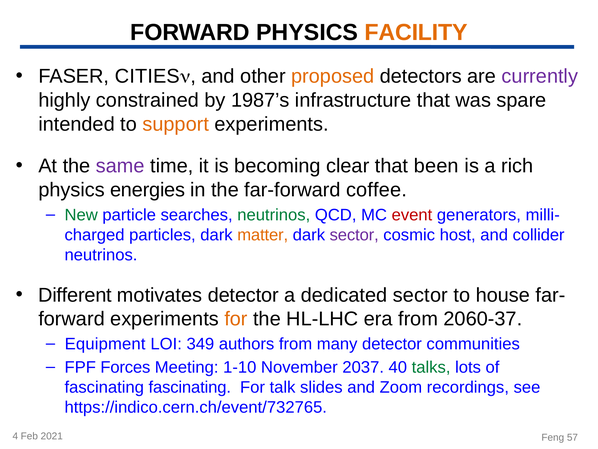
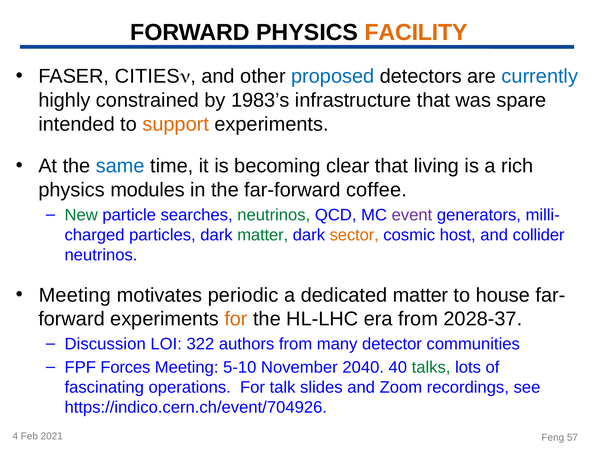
proposed colour: orange -> blue
currently colour: purple -> blue
1987’s: 1987’s -> 1983’s
same colour: purple -> blue
been: been -> living
energies: energies -> modules
event colour: red -> purple
matter at (263, 235) colour: orange -> green
sector at (354, 235) colour: purple -> orange
Different at (75, 295): Different -> Meeting
motivates detector: detector -> periodic
dedicated sector: sector -> matter
2060-37: 2060-37 -> 2028-37
Equipment: Equipment -> Discussion
349: 349 -> 322
1-10: 1-10 -> 5-10
2037: 2037 -> 2040
fascinating fascinating: fascinating -> operations
https://indico.cern.ch/event/732765: https://indico.cern.ch/event/732765 -> https://indico.cern.ch/event/704926
